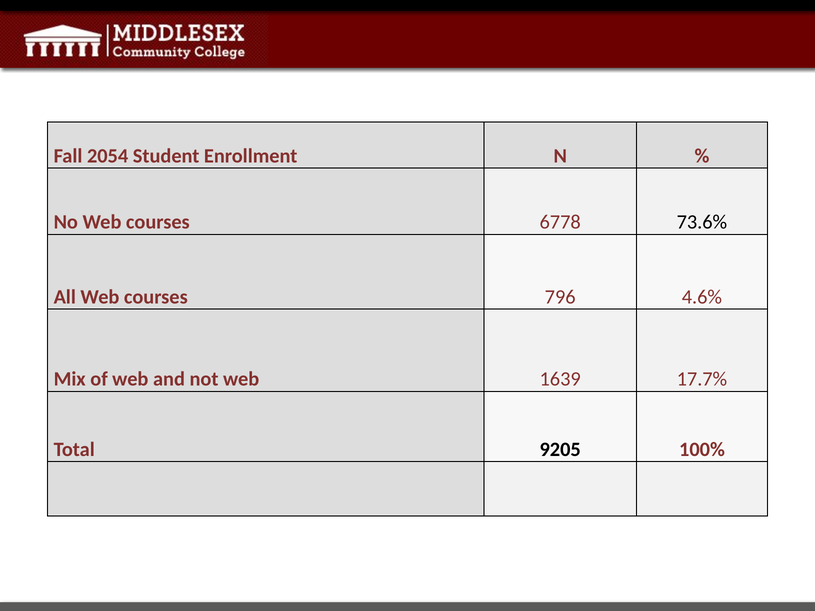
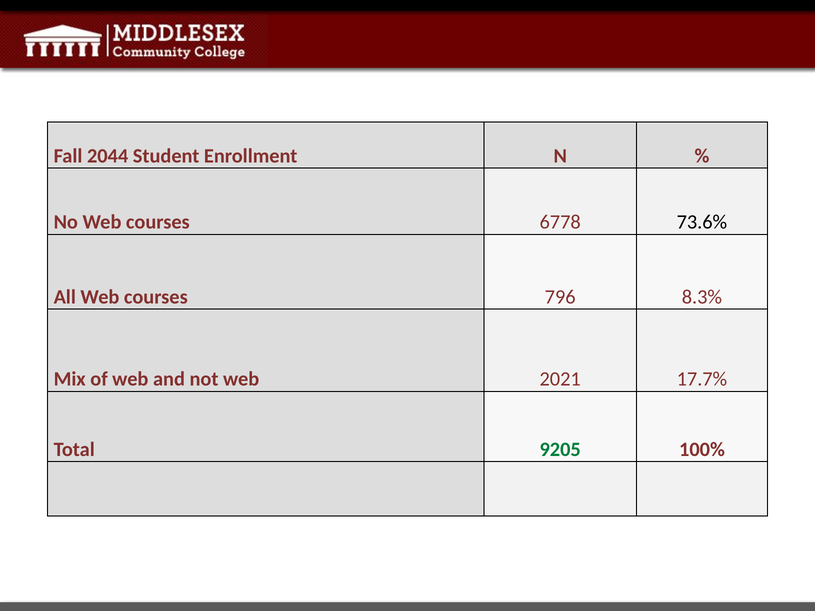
2054: 2054 -> 2044
4.6%: 4.6% -> 8.3%
1639: 1639 -> 2021
9205 colour: black -> green
